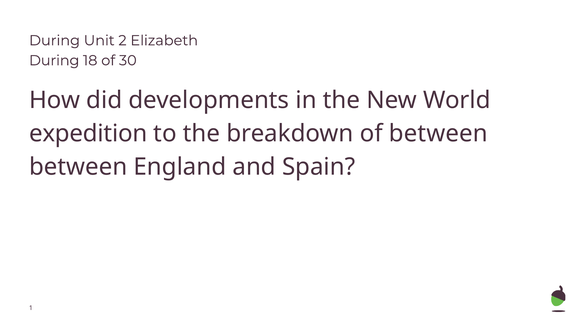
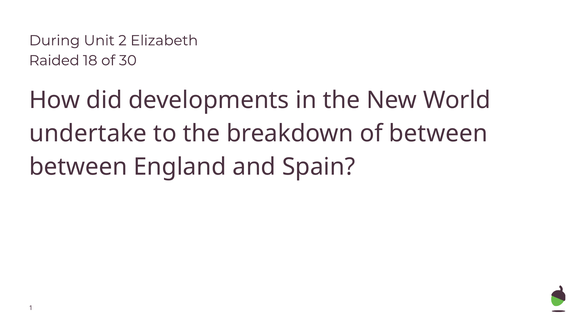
During at (54, 60): During -> Raided
expedition: expedition -> undertake
